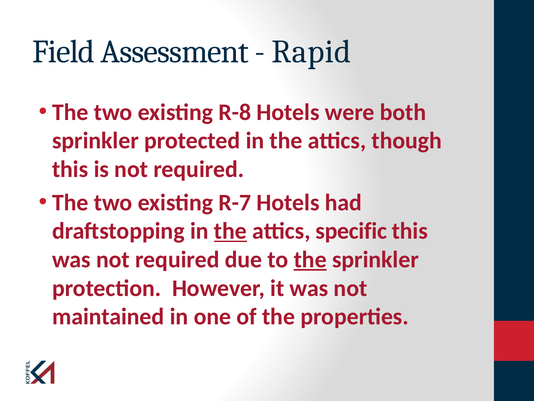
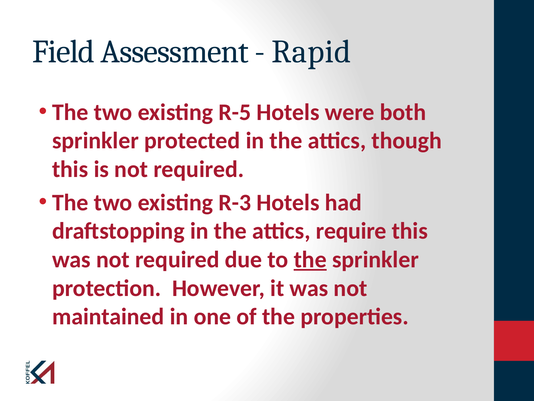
R-8: R-8 -> R-5
R-7: R-7 -> R-3
the at (230, 231) underline: present -> none
specific: specific -> require
